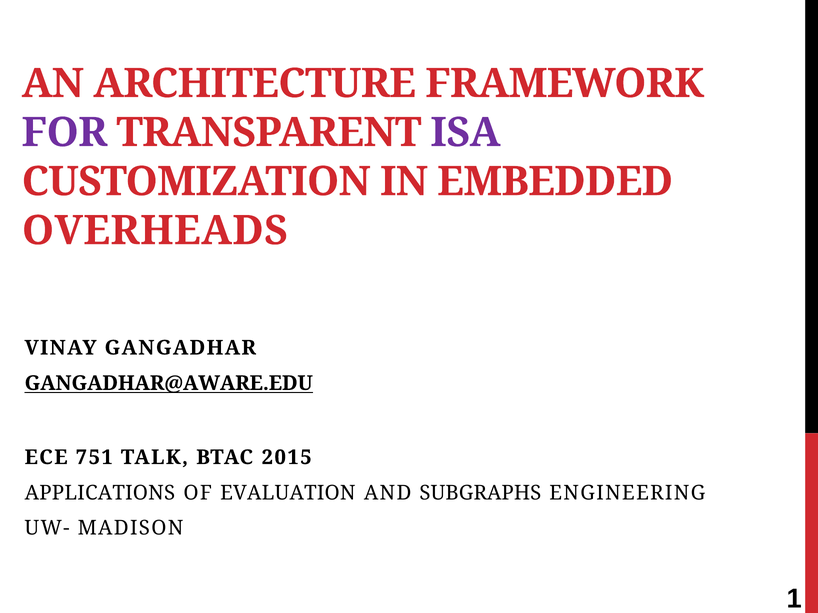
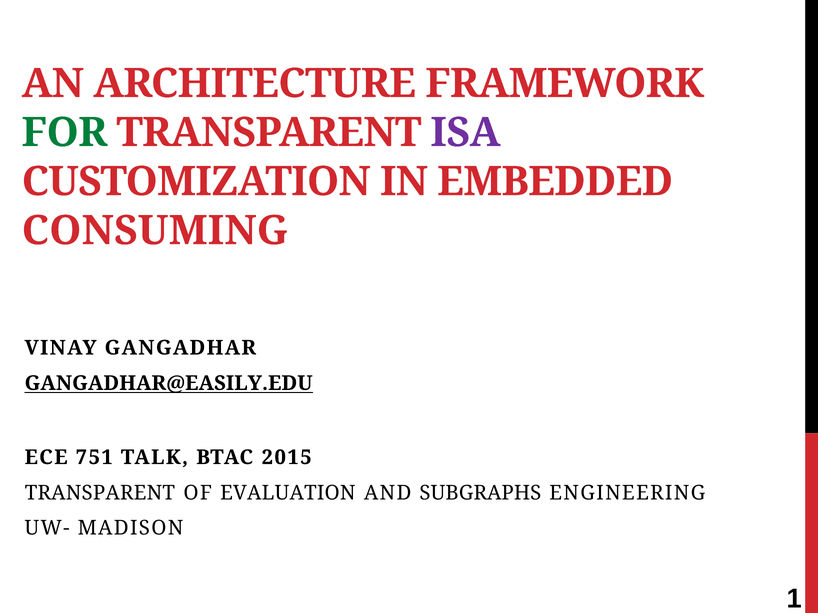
FOR colour: purple -> green
OVERHEADS: OVERHEADS -> CONSUMING
GANGADHAR@AWARE.EDU: GANGADHAR@AWARE.EDU -> GANGADHAR@EASILY.EDU
APPLICATIONS at (100, 493): APPLICATIONS -> TRANSPARENT
